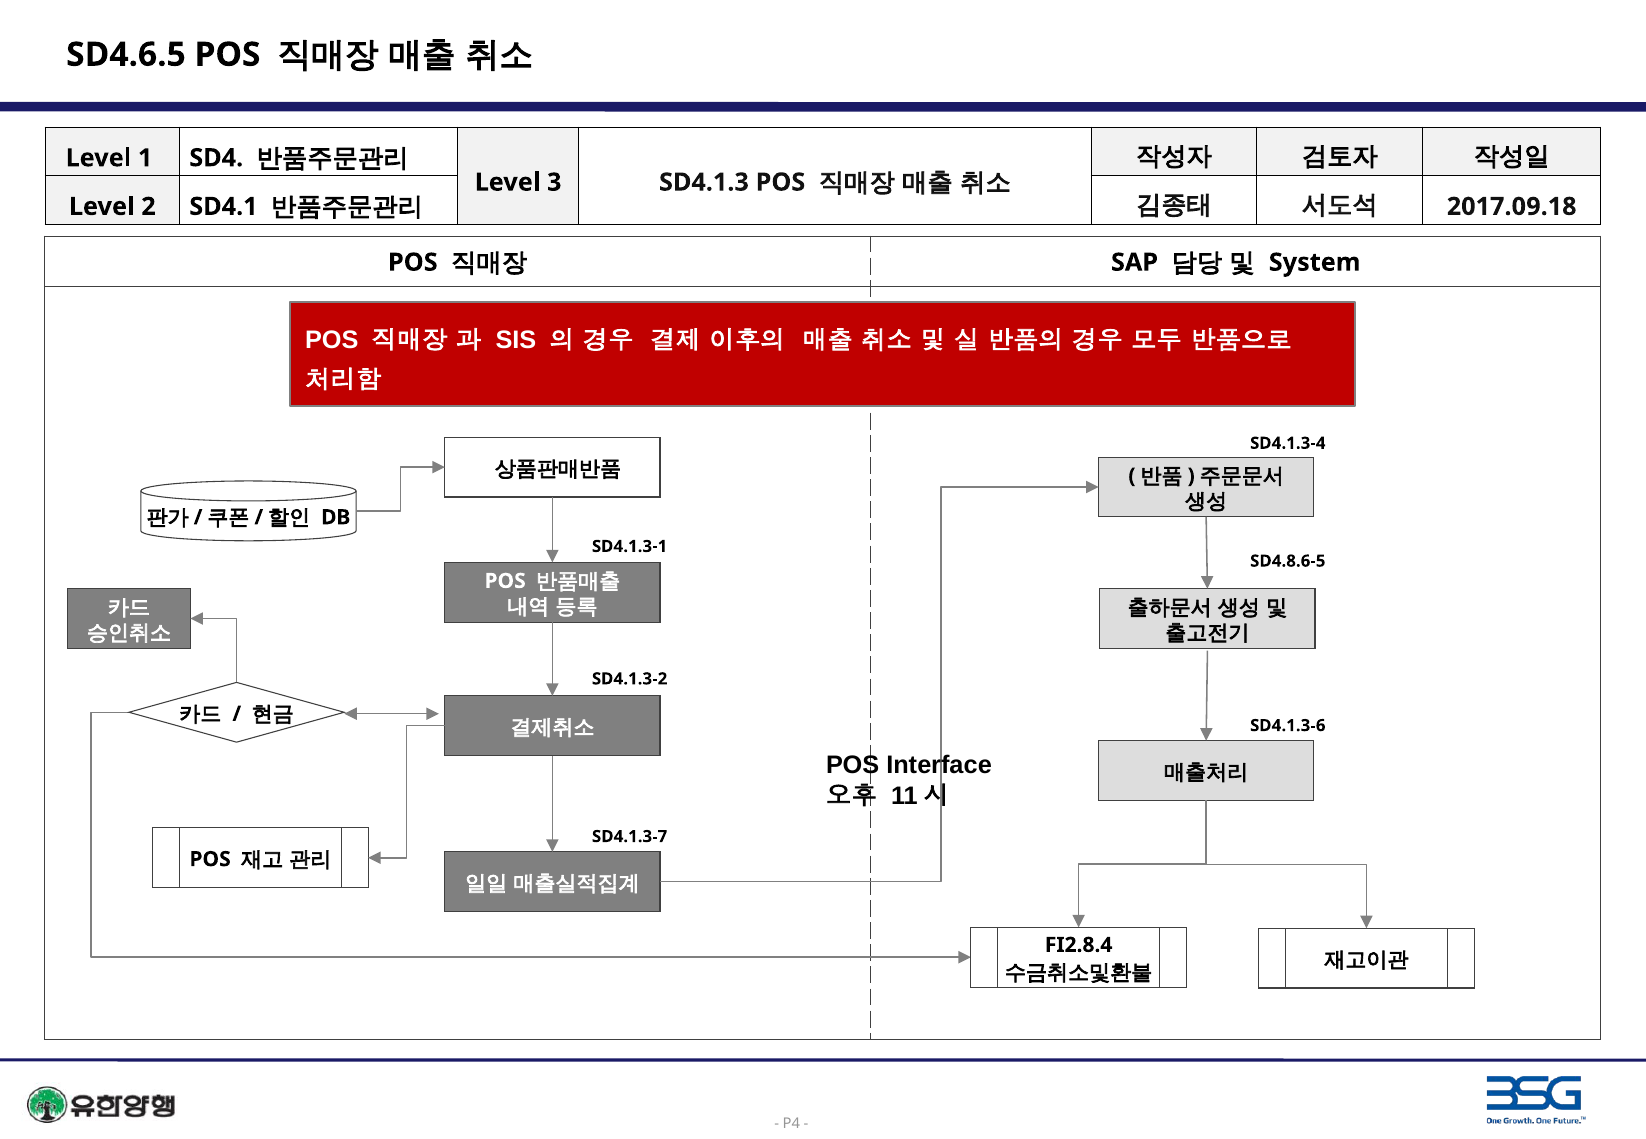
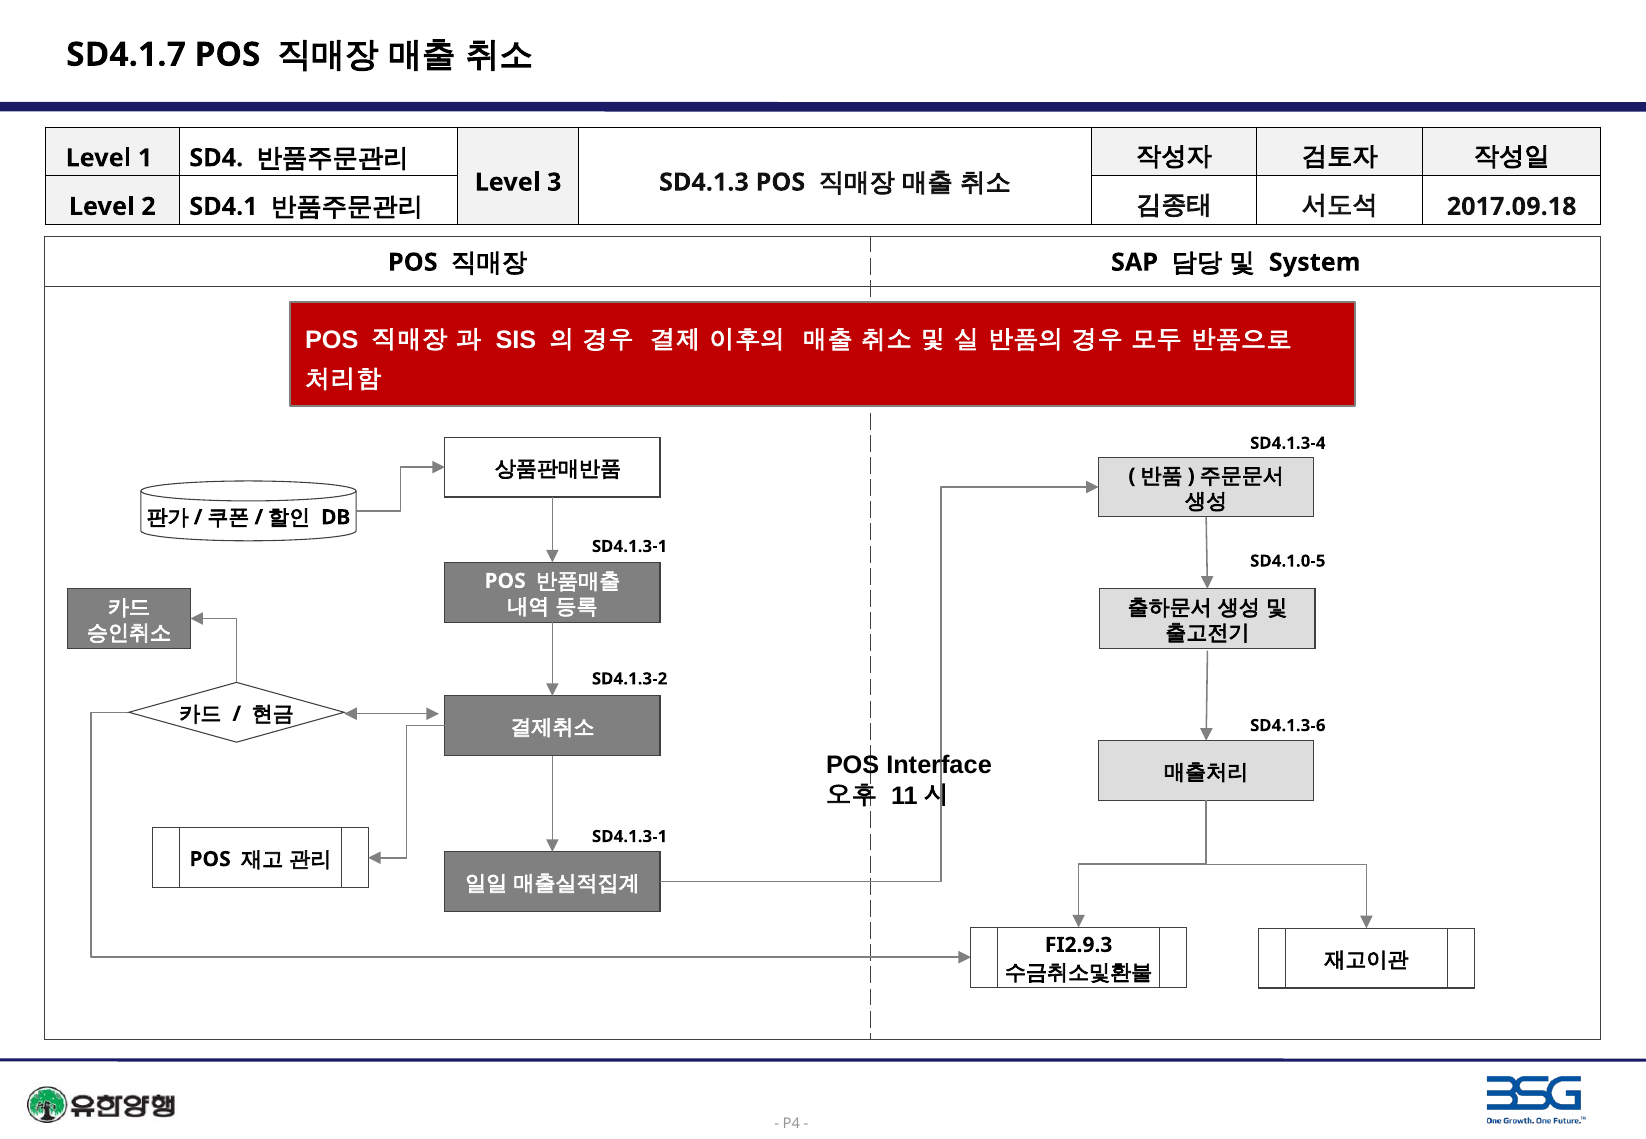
SD4.6.5: SD4.6.5 -> SD4.1.7
SD4.8.6-5: SD4.8.6-5 -> SD4.1.0-5
SD4.1.3-7 at (630, 837): SD4.1.3-7 -> SD4.1.3-1
FI2.8.4: FI2.8.4 -> FI2.9.3
